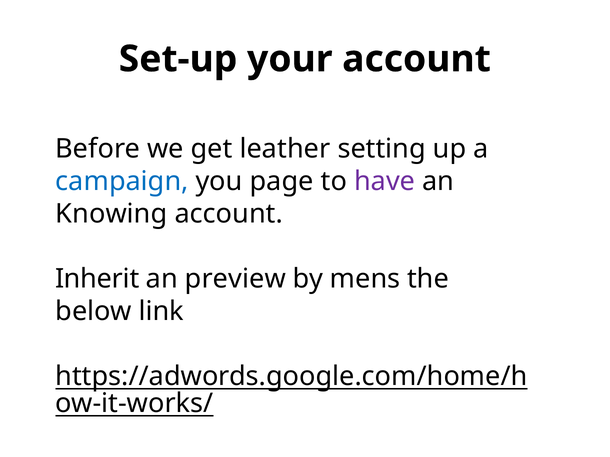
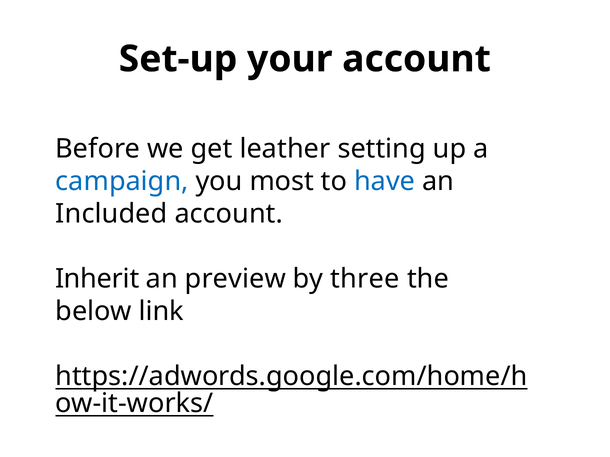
page: page -> most
have colour: purple -> blue
Knowing: Knowing -> Included
mens: mens -> three
